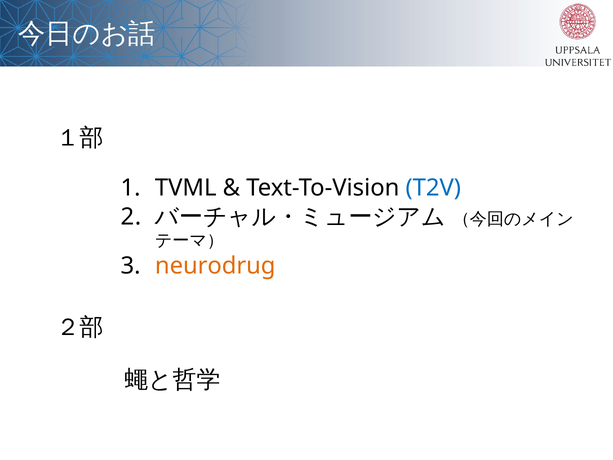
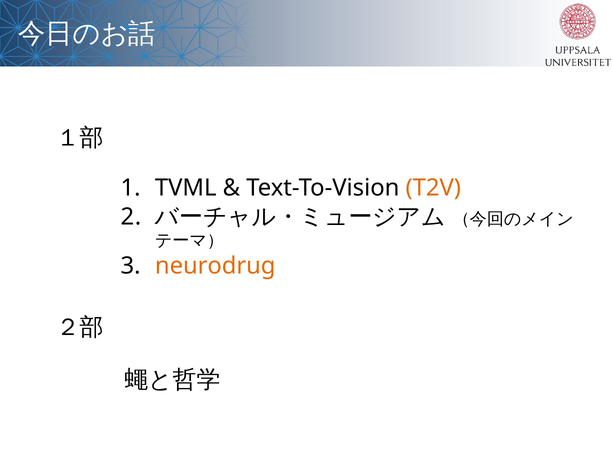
T2V colour: blue -> orange
